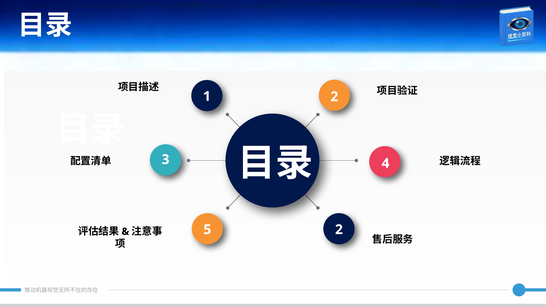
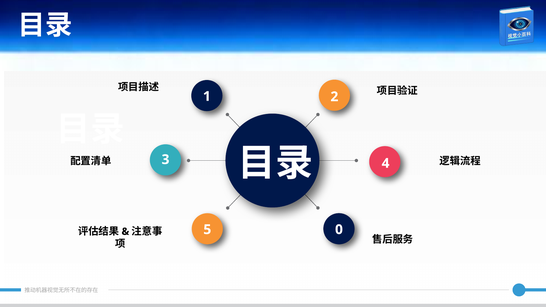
5 2: 2 -> 0
